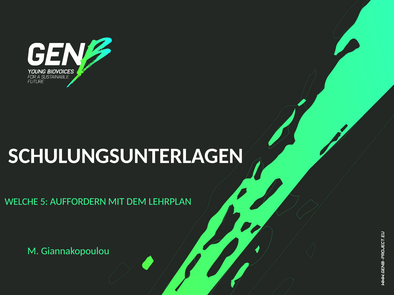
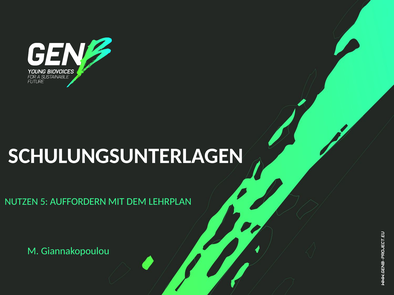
WELCHE: WELCHE -> NUTZEN
